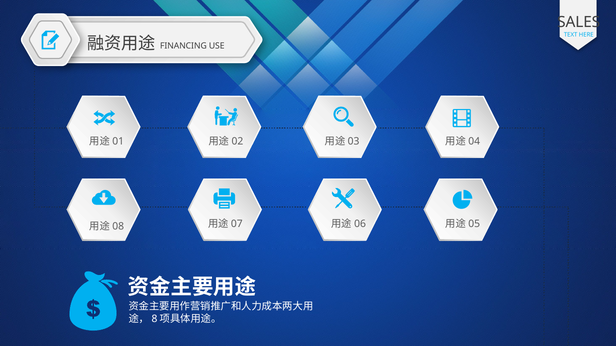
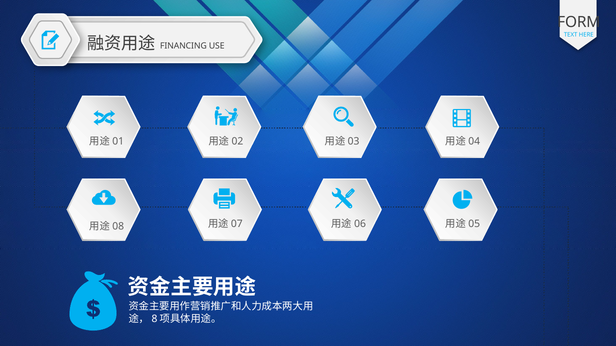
SALES: SALES -> FORM
